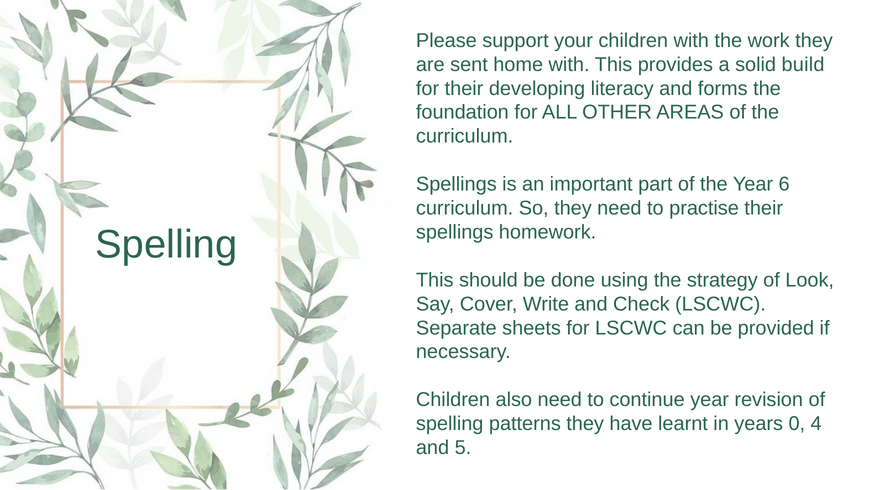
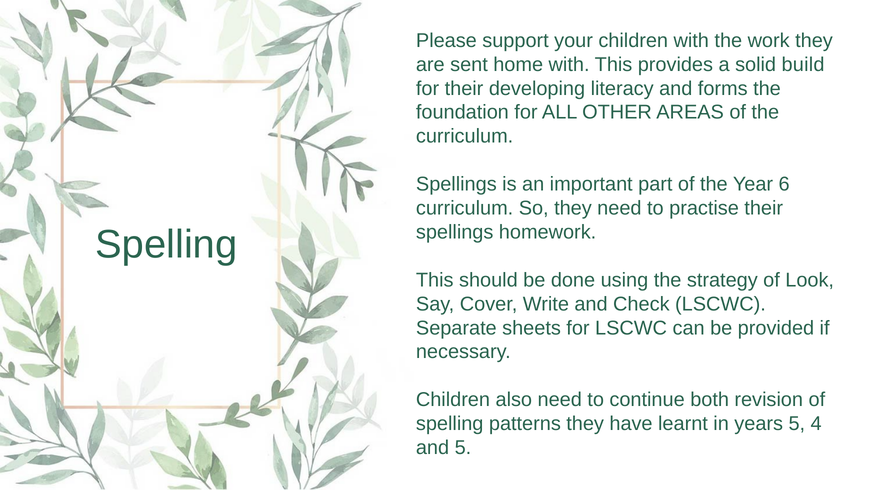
continue year: year -> both
years 0: 0 -> 5
